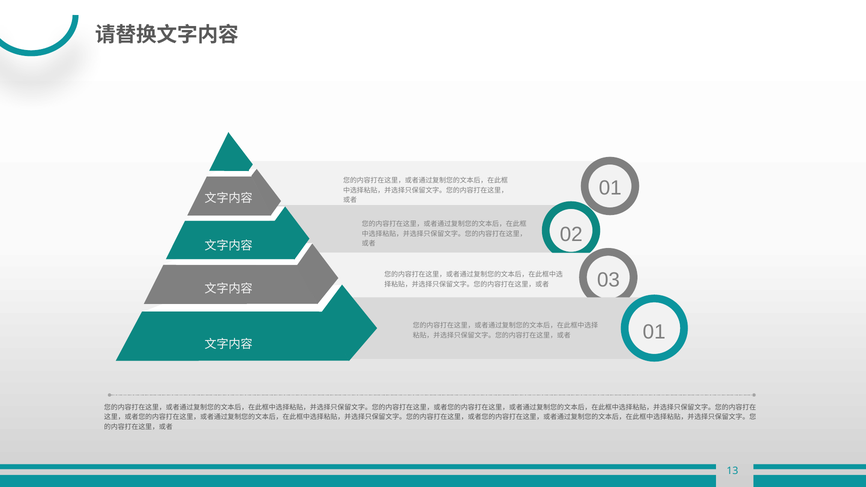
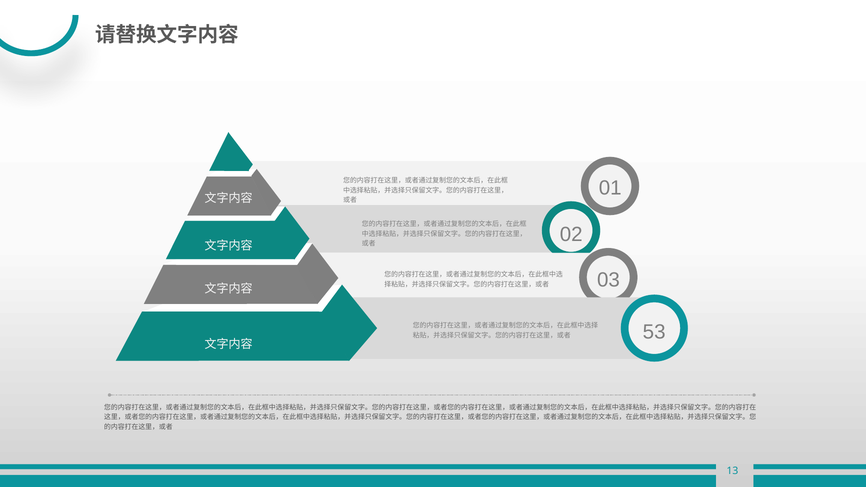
01 at (654, 332): 01 -> 53
